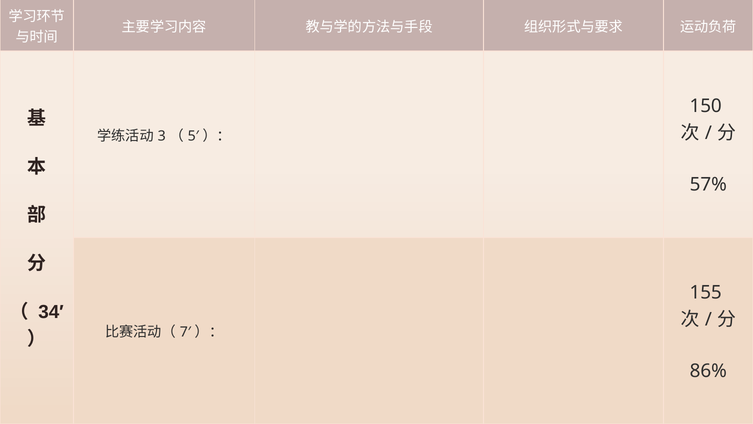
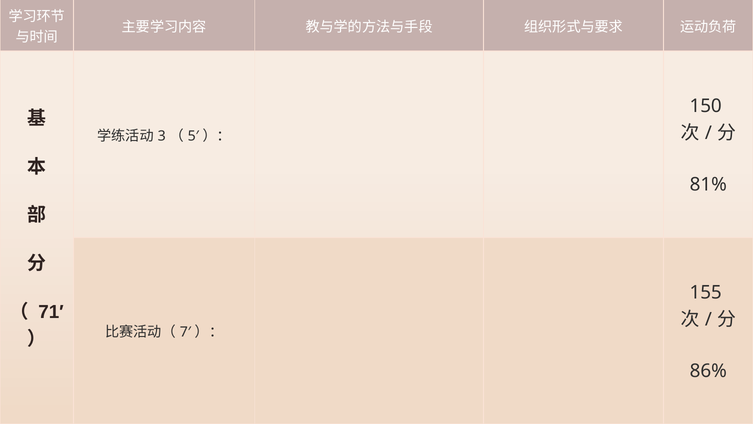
57%: 57% -> 81%
34′: 34′ -> 71′
